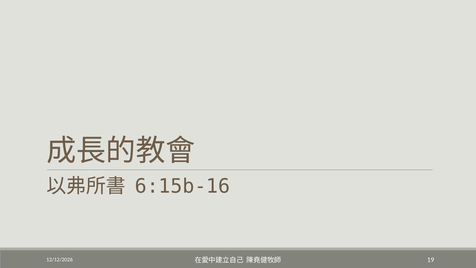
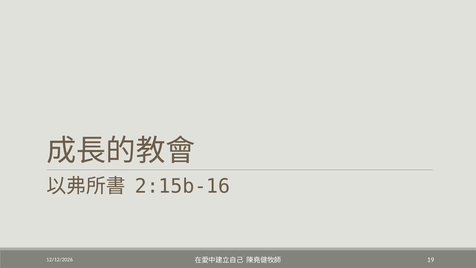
6:15b-16: 6:15b-16 -> 2:15b-16
